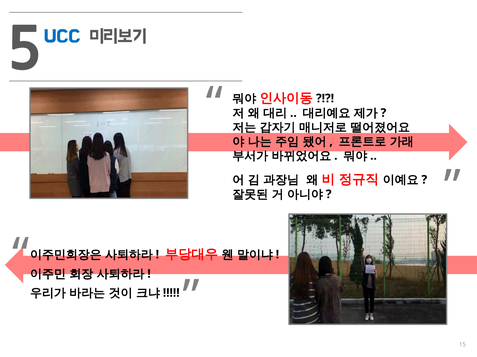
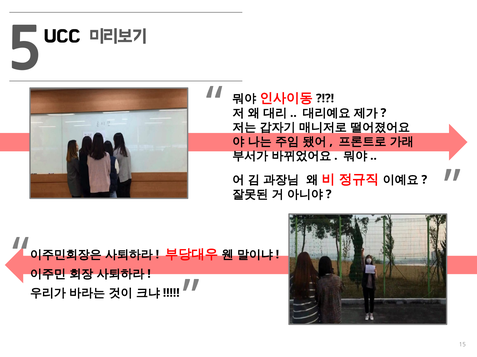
UCC colour: blue -> black
